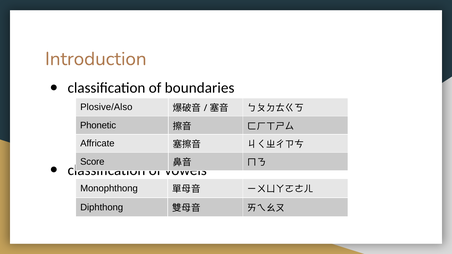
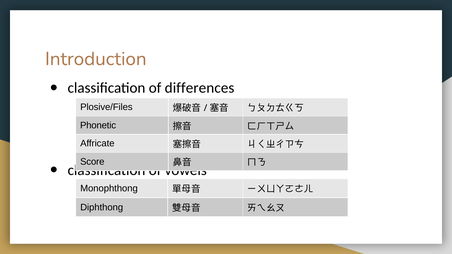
boundaries: boundaries -> differences
Plosive/Also: Plosive/Also -> Plosive/Files
